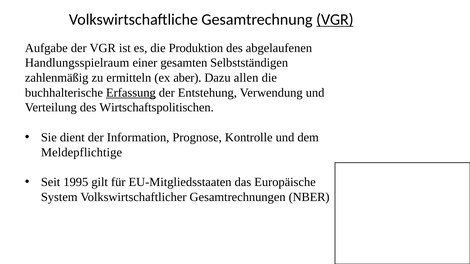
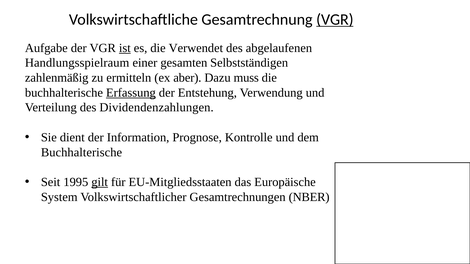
ist underline: none -> present
Produktion: Produktion -> Verwendet
allen: allen -> muss
Wirtschaftspolitischen: Wirtschaftspolitischen -> Dividendenzahlungen
Meldepflichtige at (81, 152): Meldepflichtige -> Buchhalterische
gilt underline: none -> present
